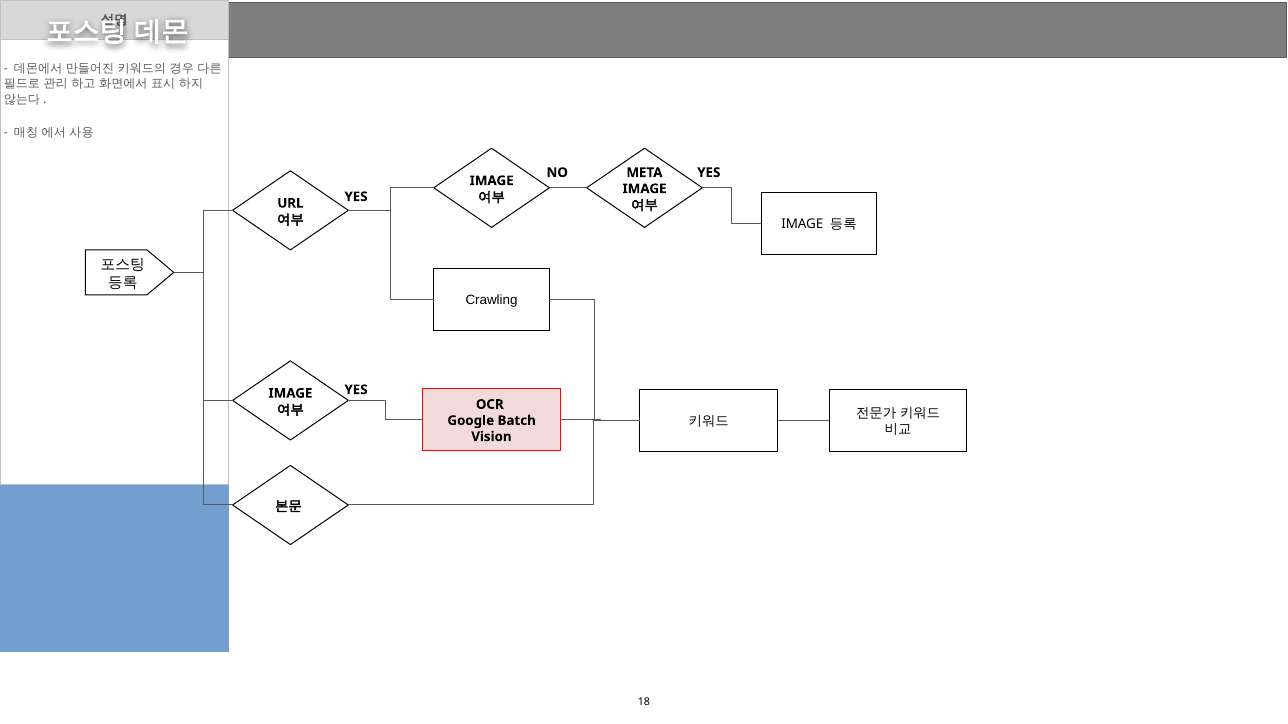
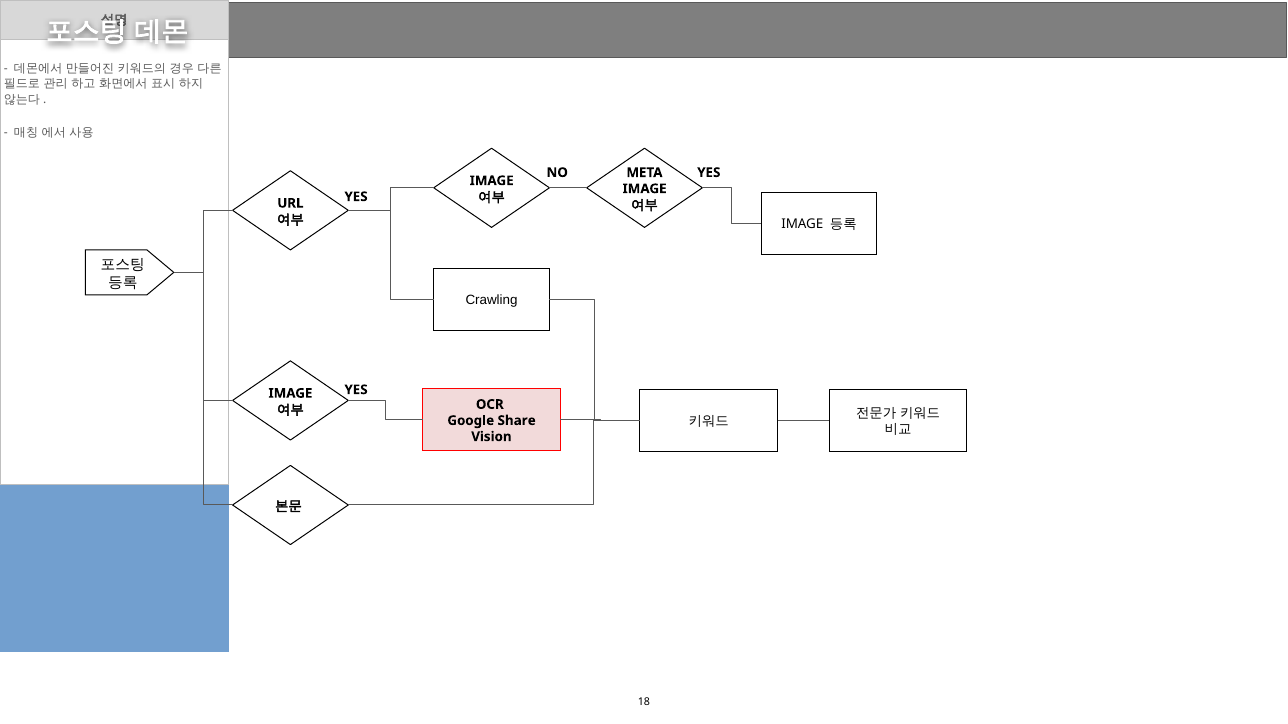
Batch: Batch -> Share
